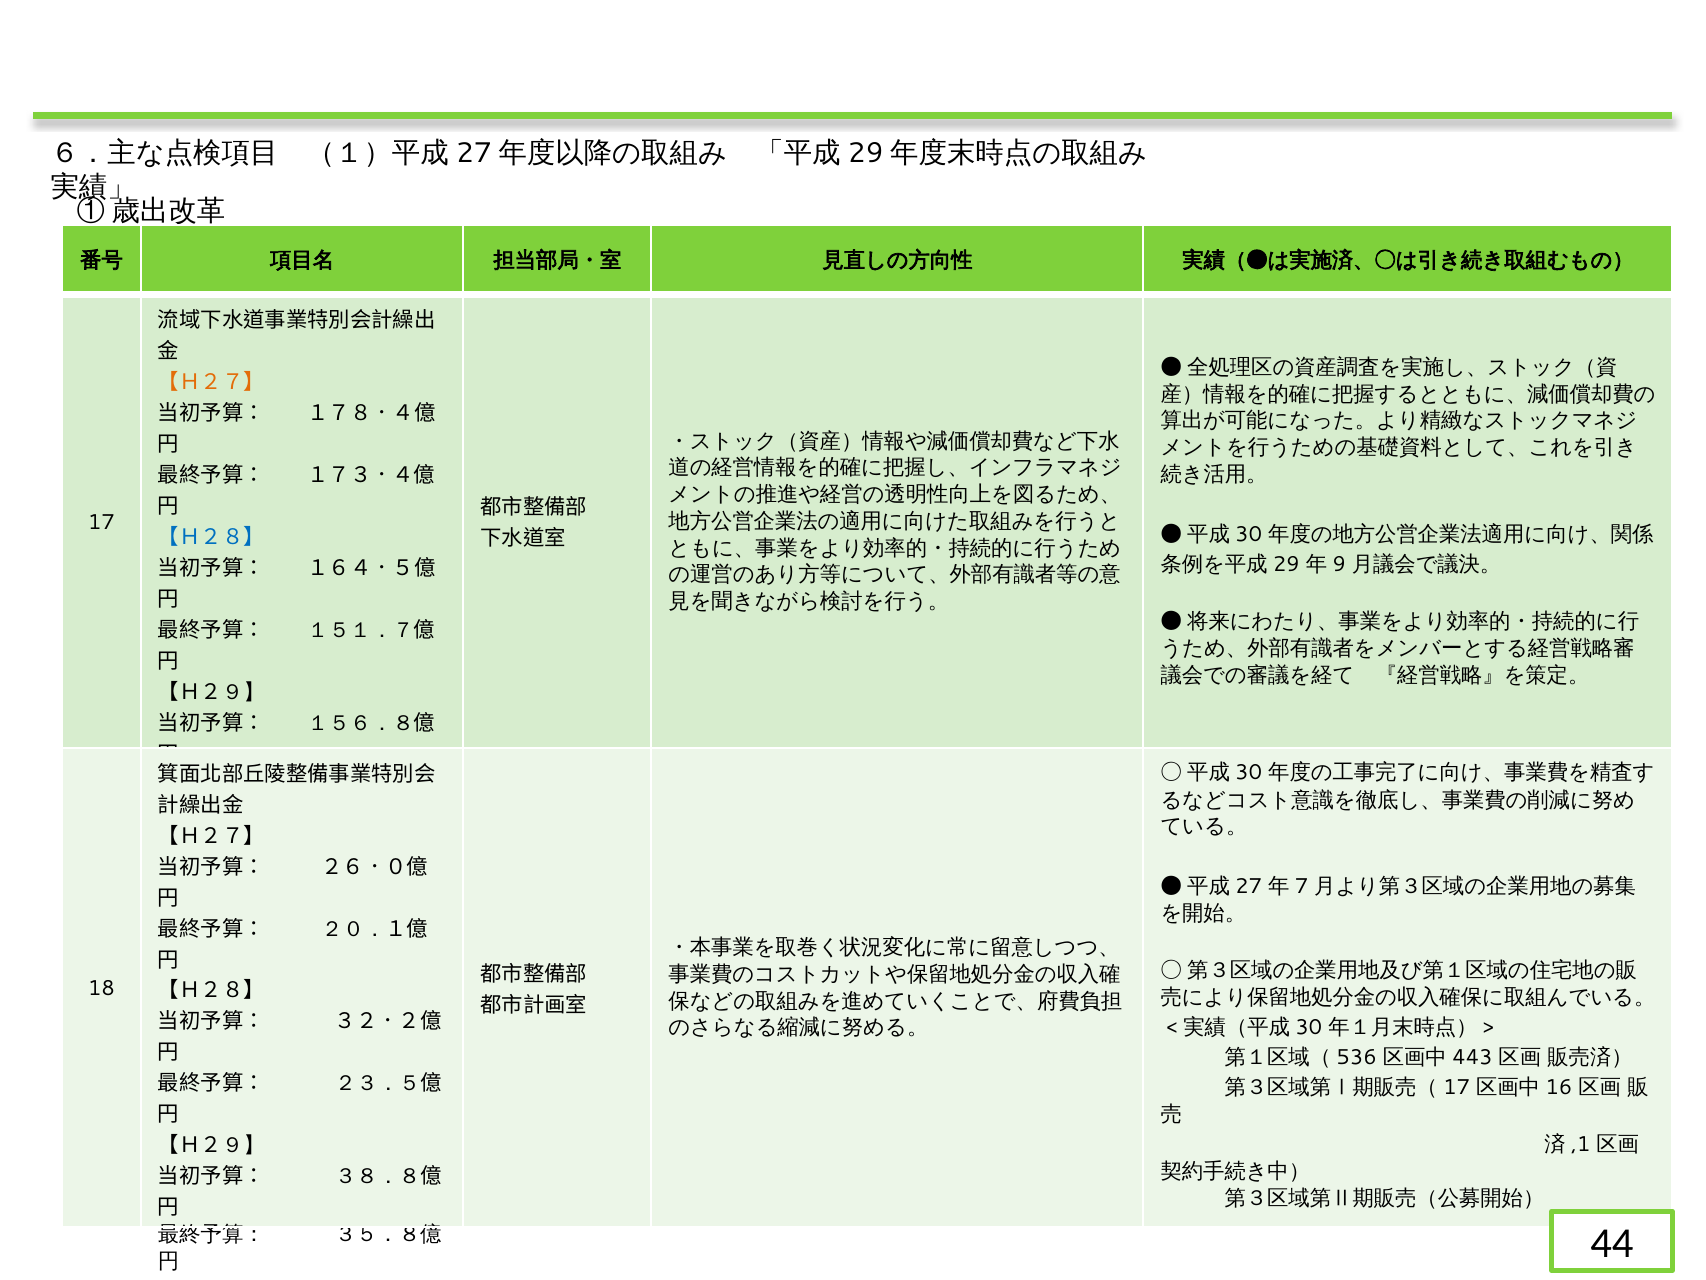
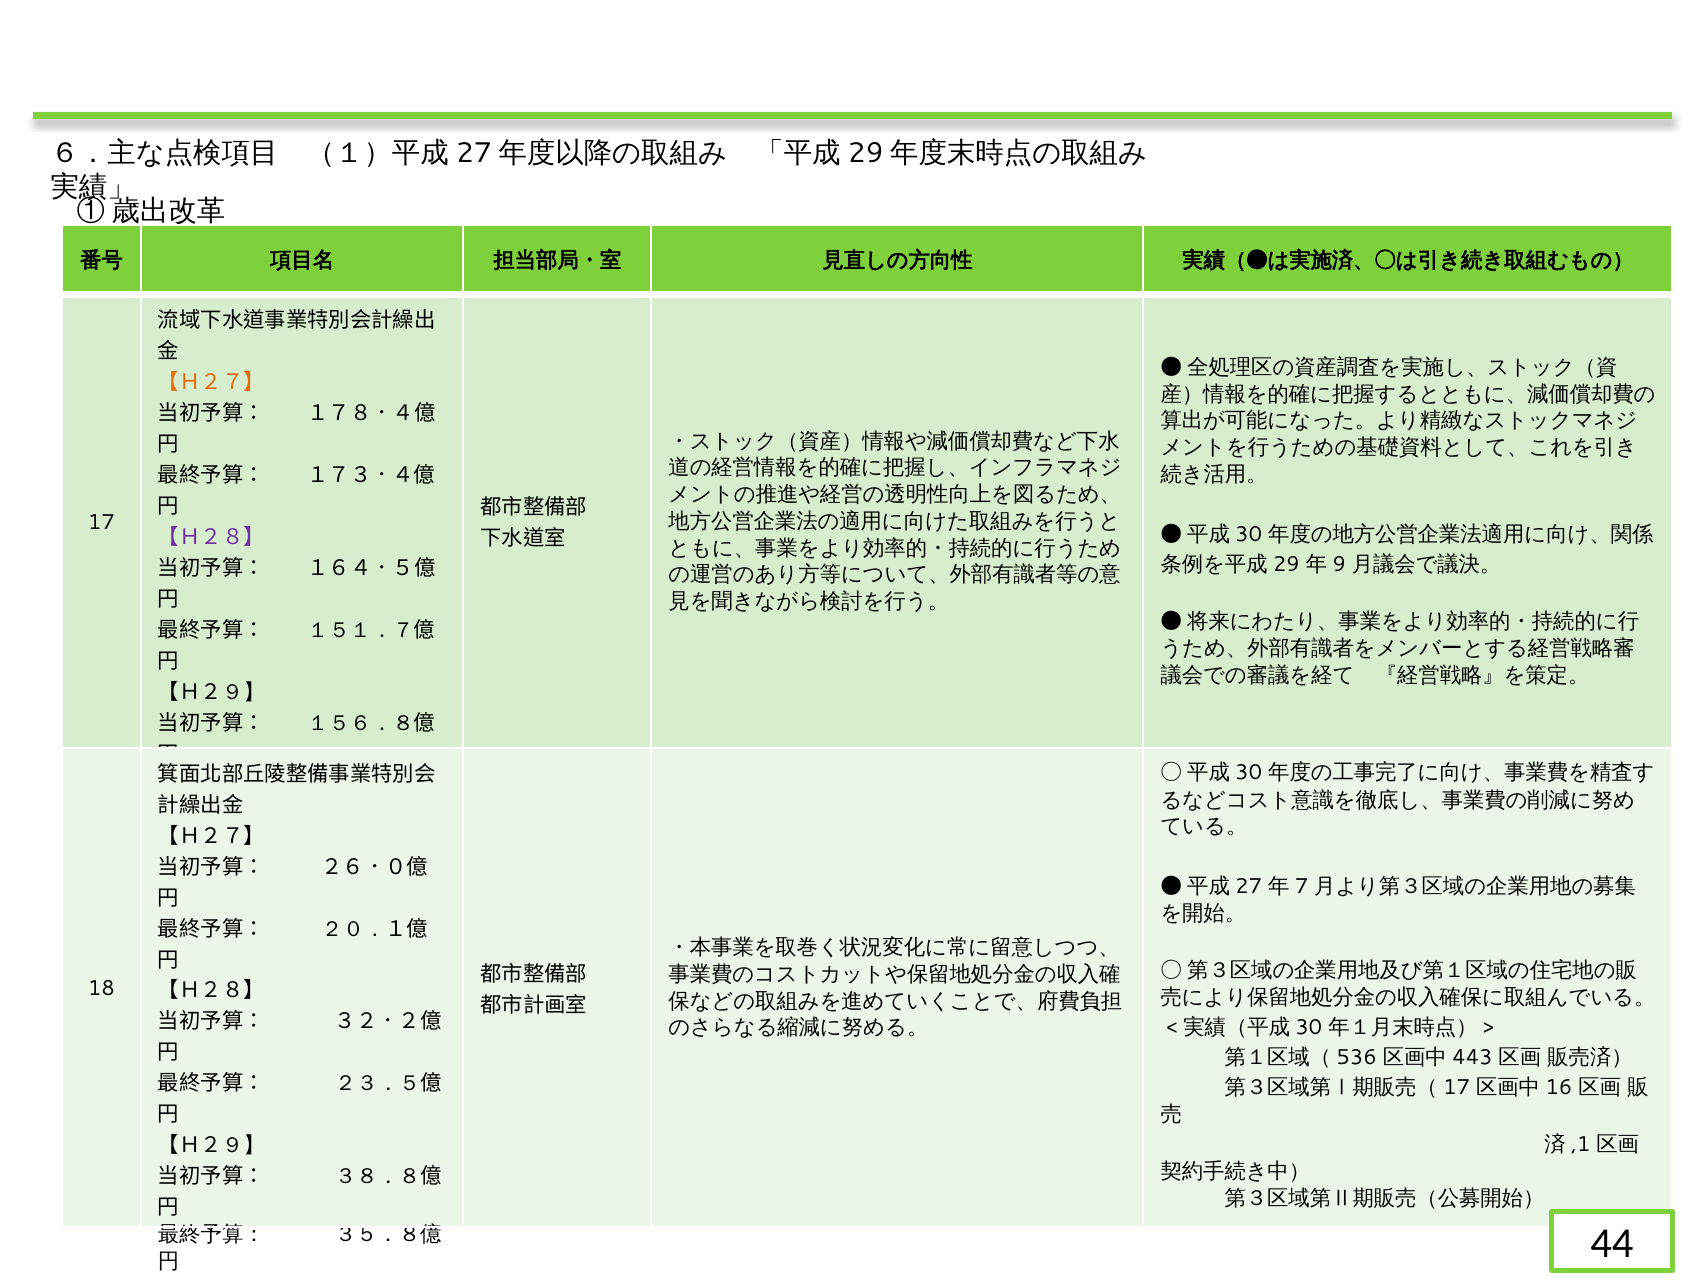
【Ｈ２８】 at (211, 537) colour: blue -> purple
